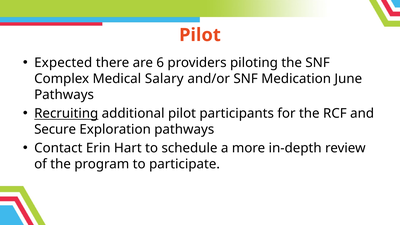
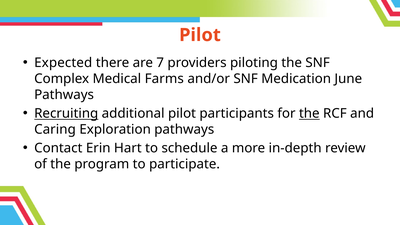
6: 6 -> 7
Salary: Salary -> Farms
the at (309, 114) underline: none -> present
Secure: Secure -> Caring
